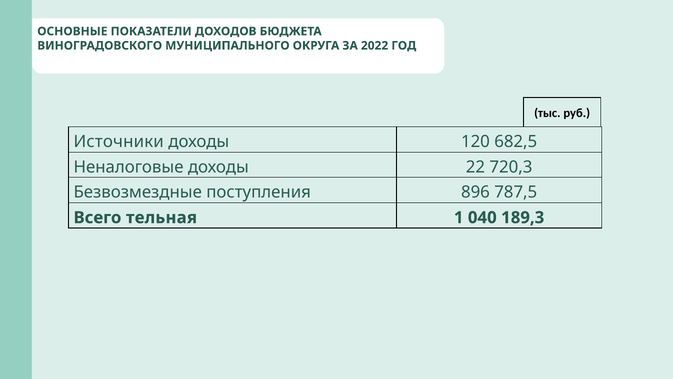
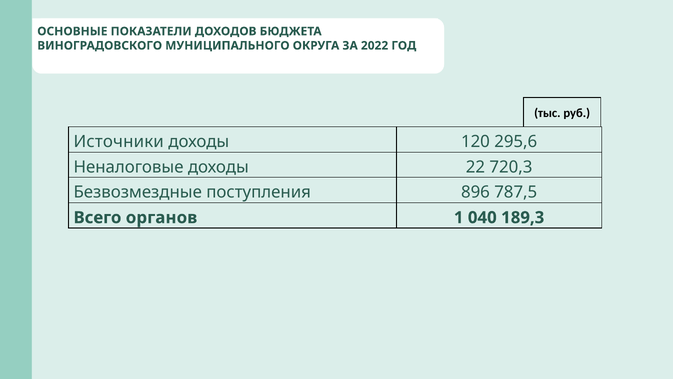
682,5: 682,5 -> 295,6
тельная: тельная -> органов
